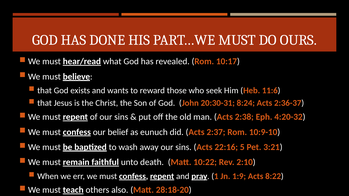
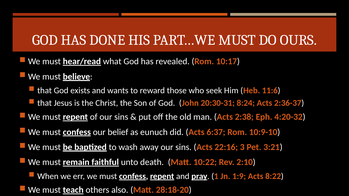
2:37: 2:37 -> 6:37
5: 5 -> 3
